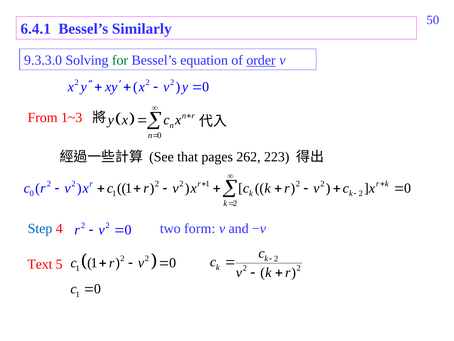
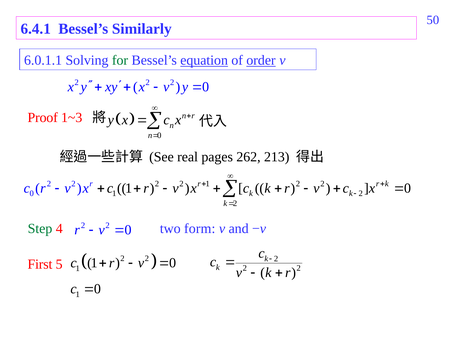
9.3.3.0: 9.3.3.0 -> 6.0.1.1
equation underline: none -> present
From: From -> Proof
that: that -> real
223: 223 -> 213
Step colour: blue -> green
Text: Text -> First
